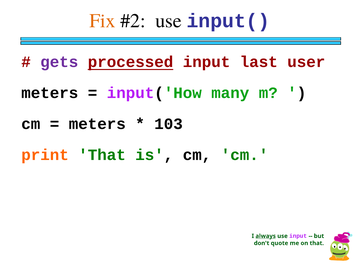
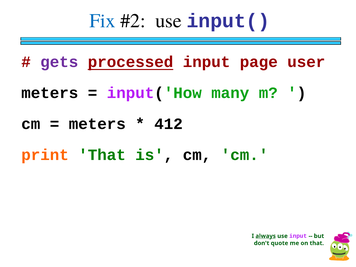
Fix colour: orange -> blue
last: last -> page
103: 103 -> 412
